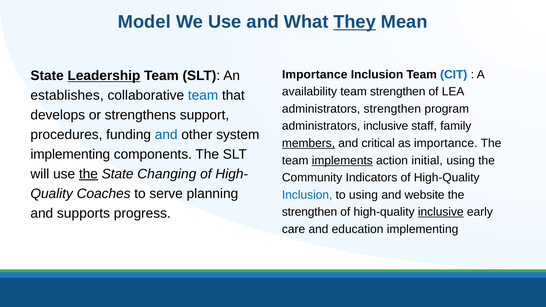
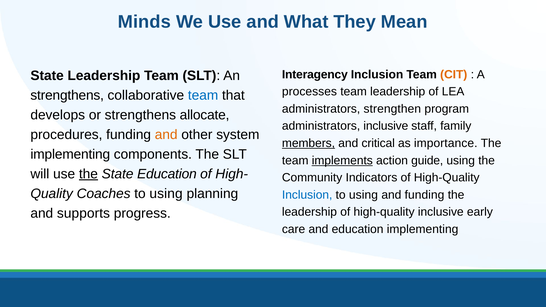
Model: Model -> Minds
They underline: present -> none
Importance at (315, 75): Importance -> Interagency
CIT colour: blue -> orange
Leadership at (104, 76) underline: present -> none
availability: availability -> processes
team strengthen: strengthen -> leadership
establishes at (67, 95): establishes -> strengthens
support: support -> allocate
and at (166, 135) colour: blue -> orange
initial: initial -> guide
State Changing: Changing -> Education
serve at (166, 194): serve -> using
and website: website -> funding
strengthen at (310, 212): strengthen -> leadership
inclusive at (441, 212) underline: present -> none
